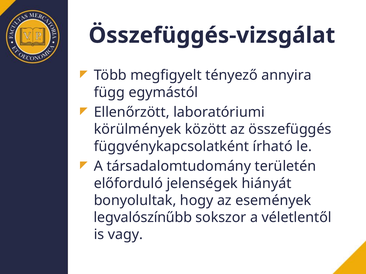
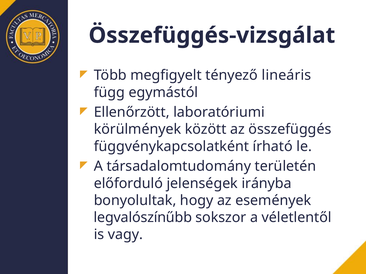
annyira: annyira -> lineáris
hiányát: hiányát -> irányba
